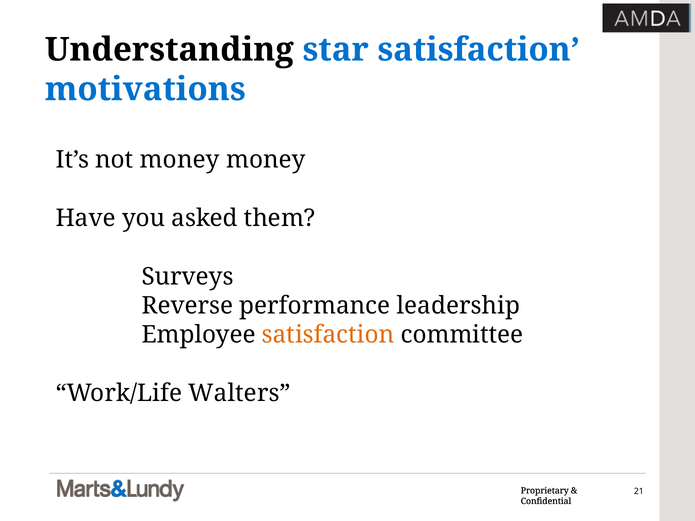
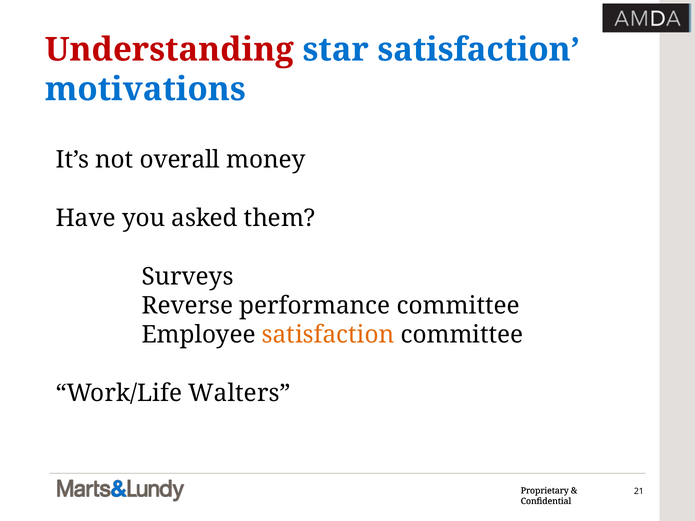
Understanding colour: black -> red
not money: money -> overall
performance leadership: leadership -> committee
